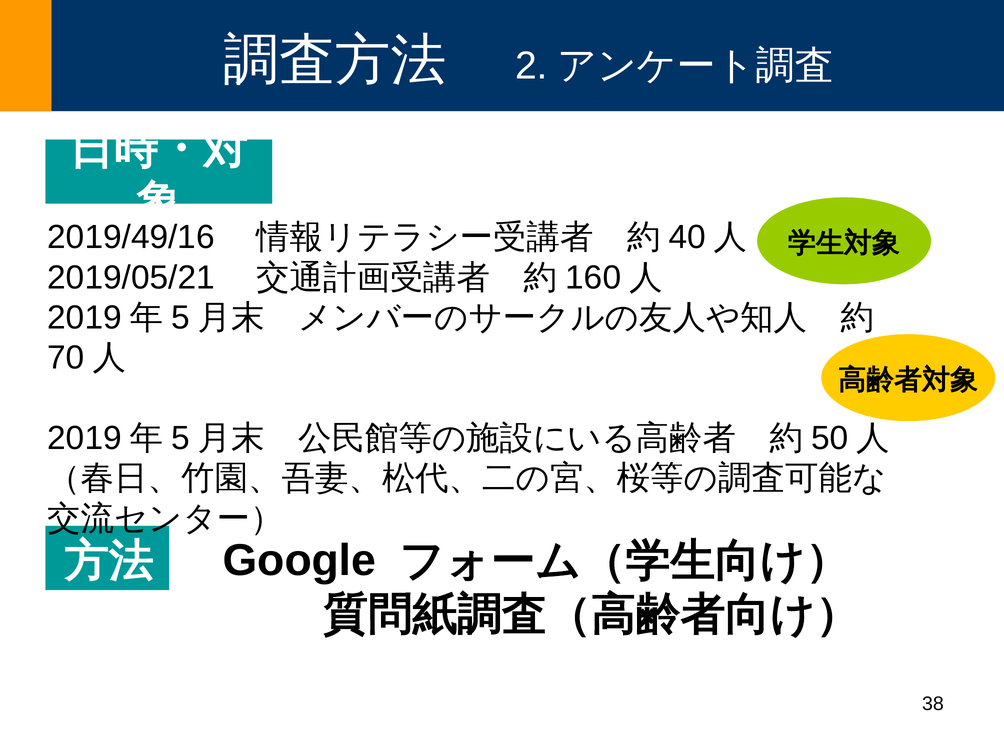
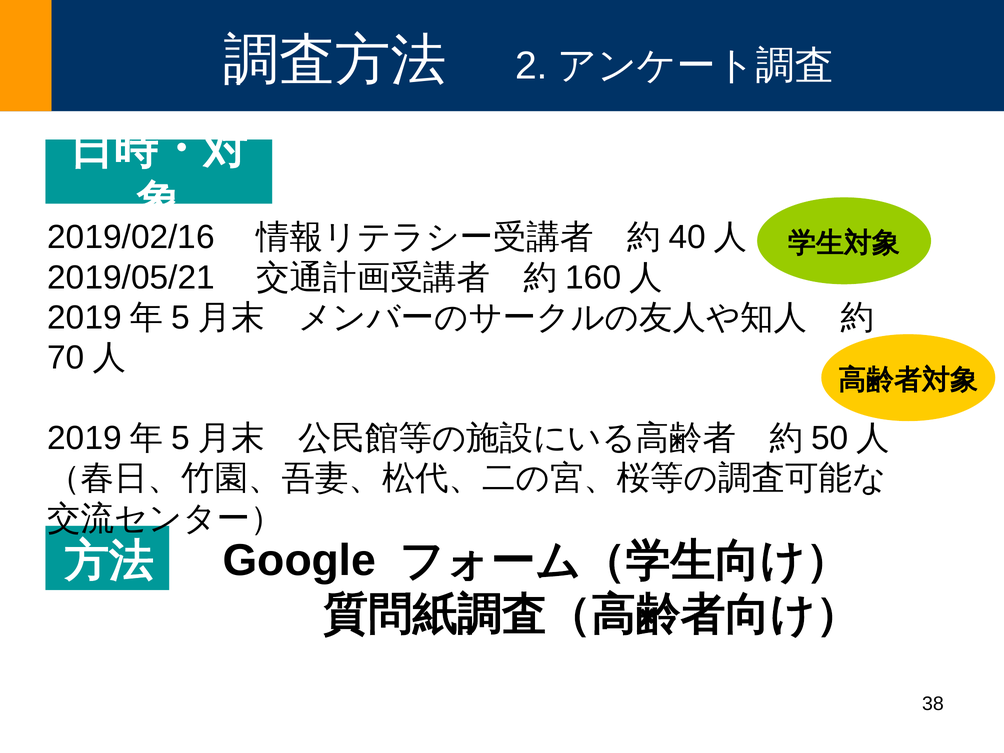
2019/49/16: 2019/49/16 -> 2019/02/16
